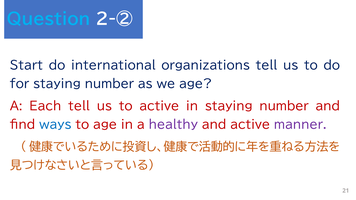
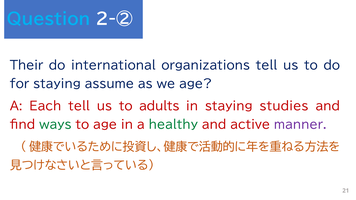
Start: Start -> Their
for staying number: number -> assume
to active: active -> adults
in staying number: number -> studies
ways colour: blue -> green
healthy colour: purple -> green
